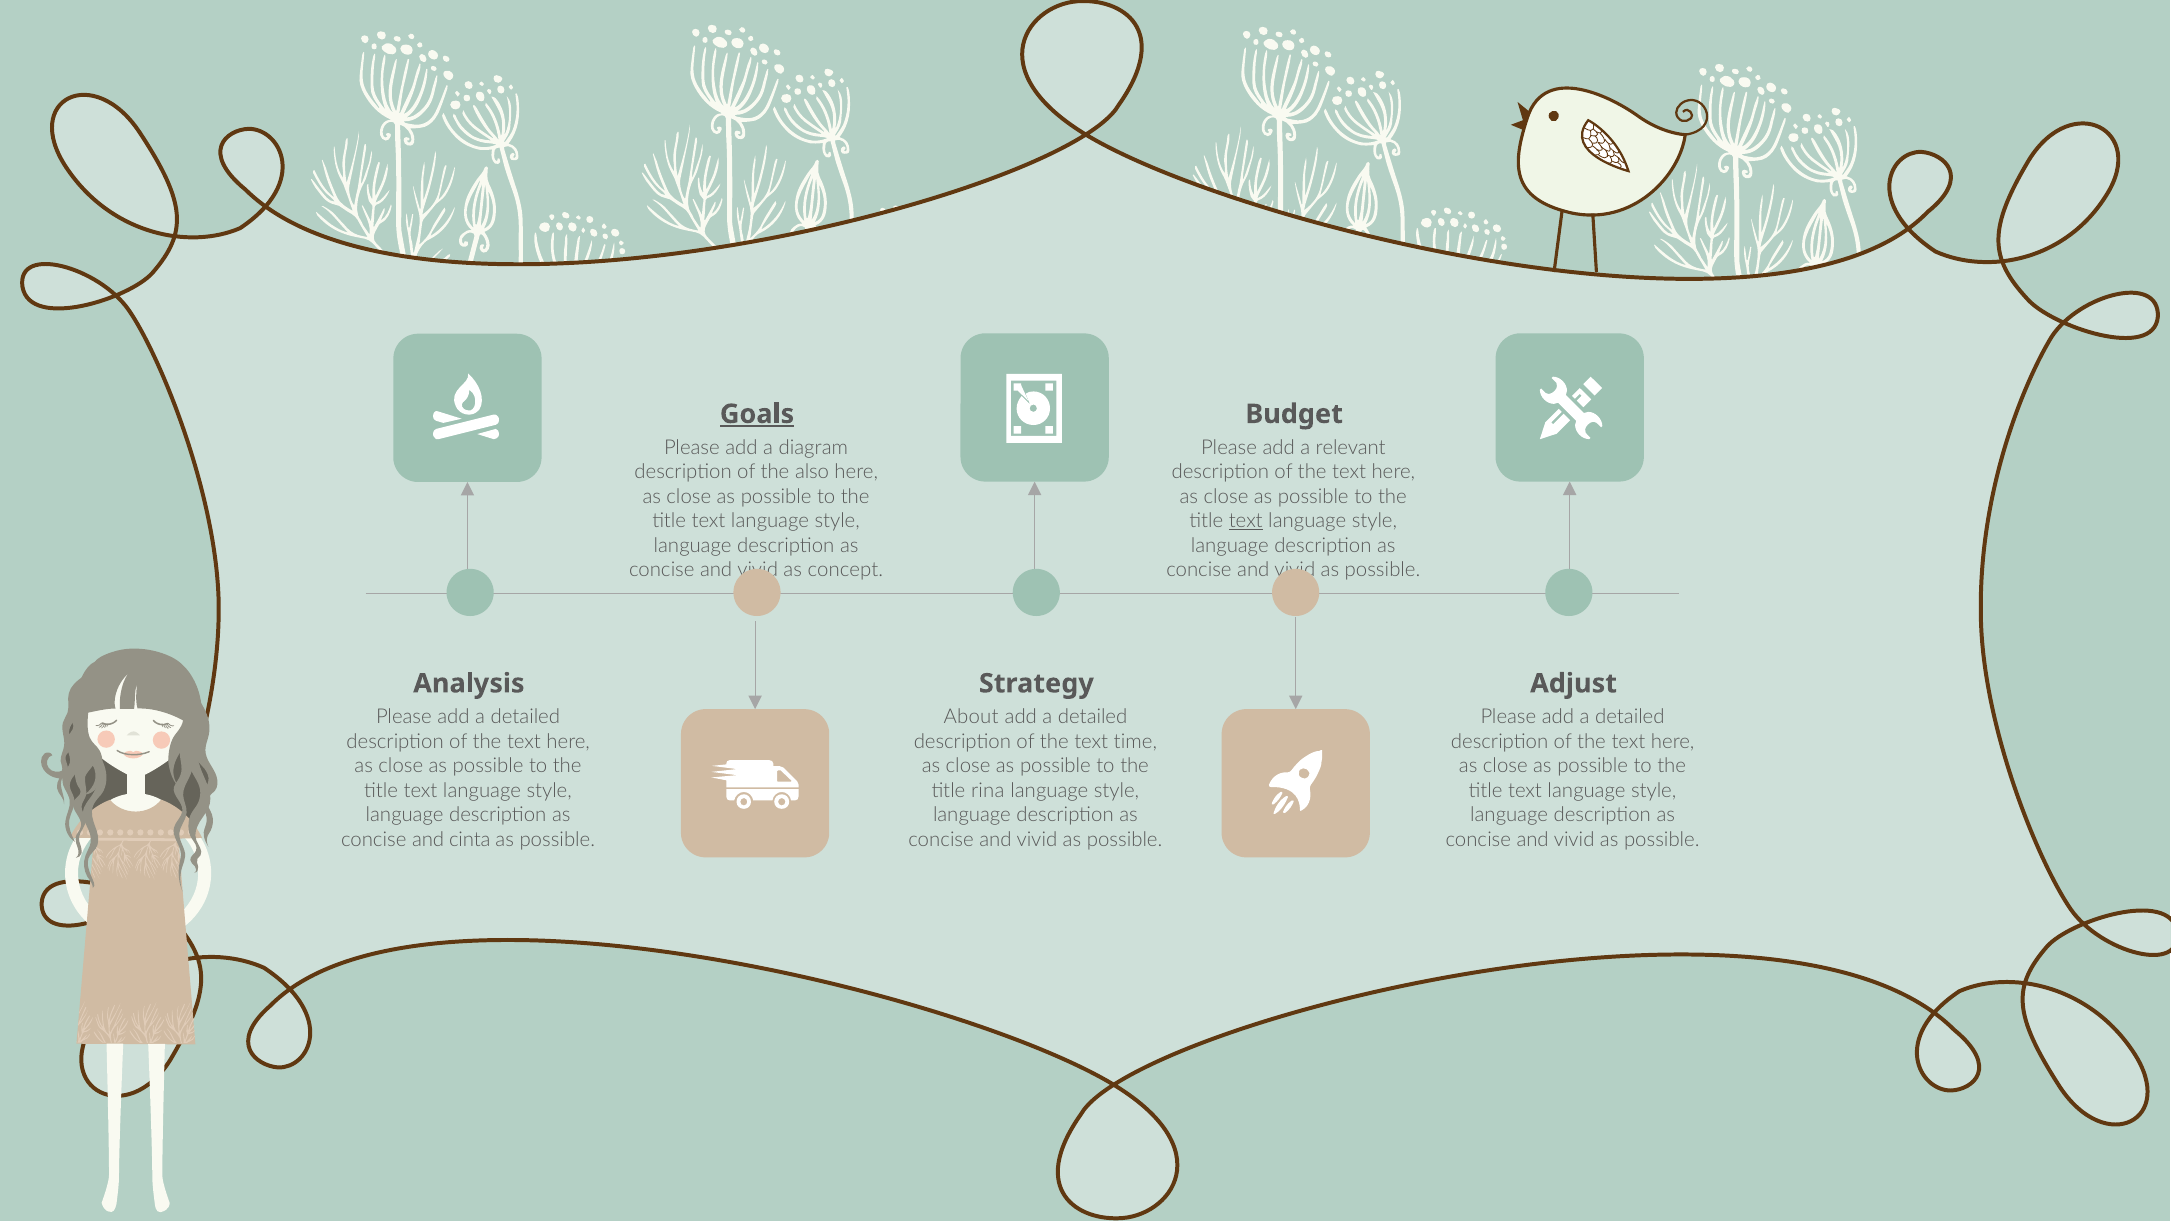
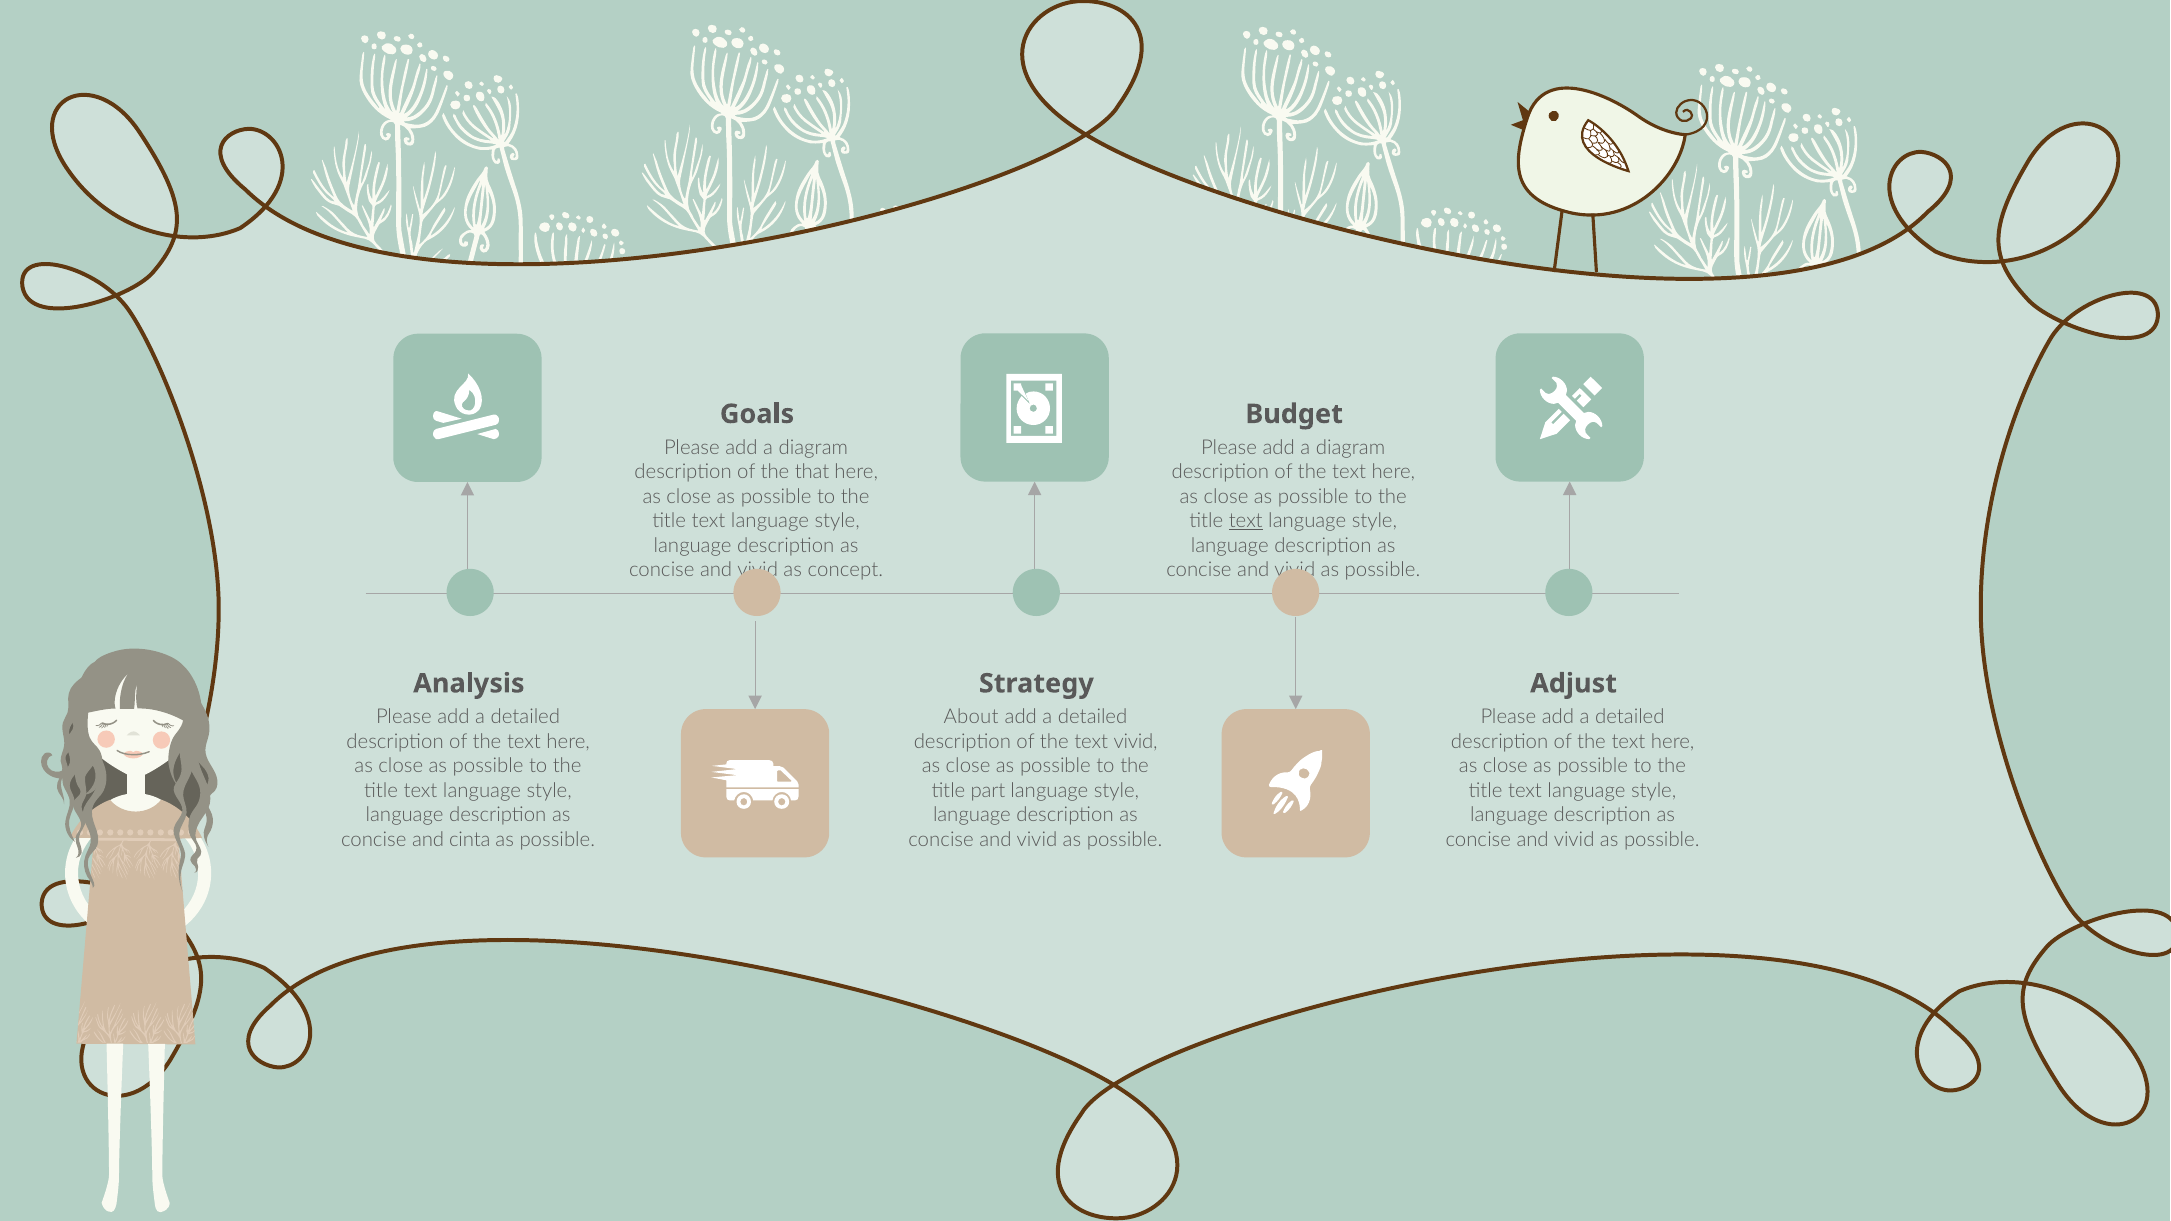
Goals underline: present -> none
relevant at (1351, 448): relevant -> diagram
also: also -> that
text time: time -> vivid
rina: rina -> part
